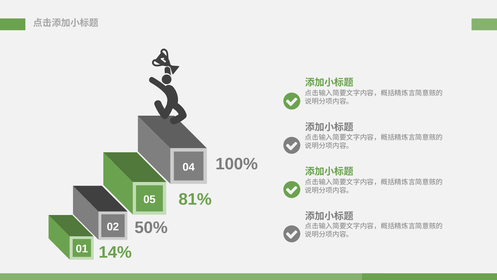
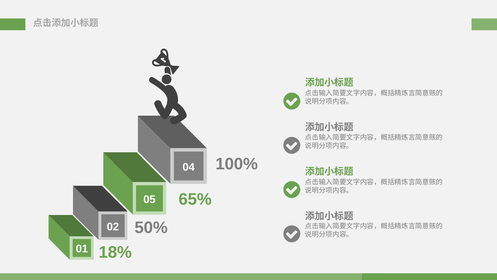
81%: 81% -> 65%
14%: 14% -> 18%
